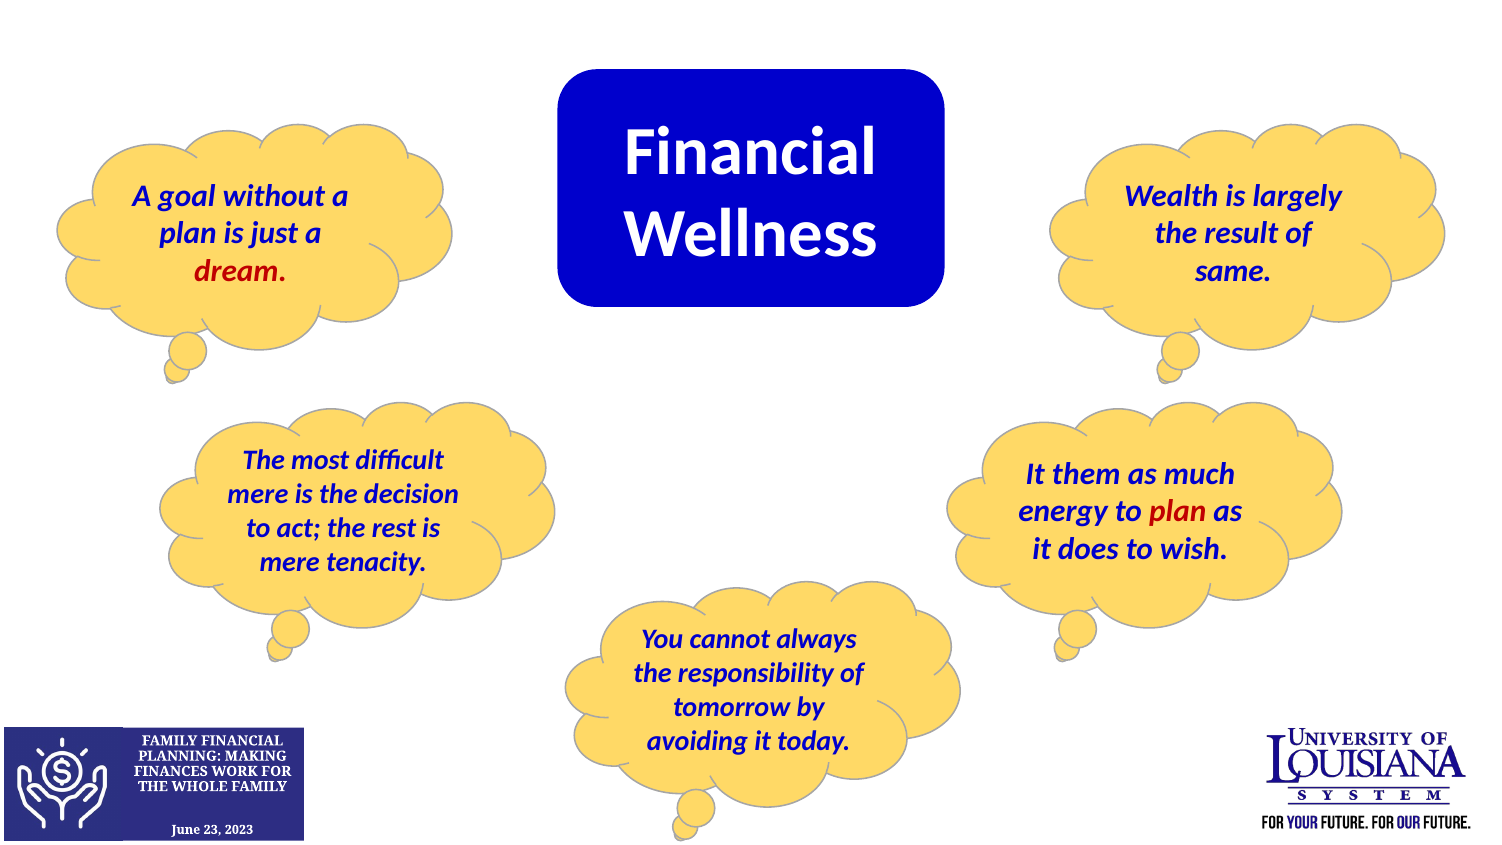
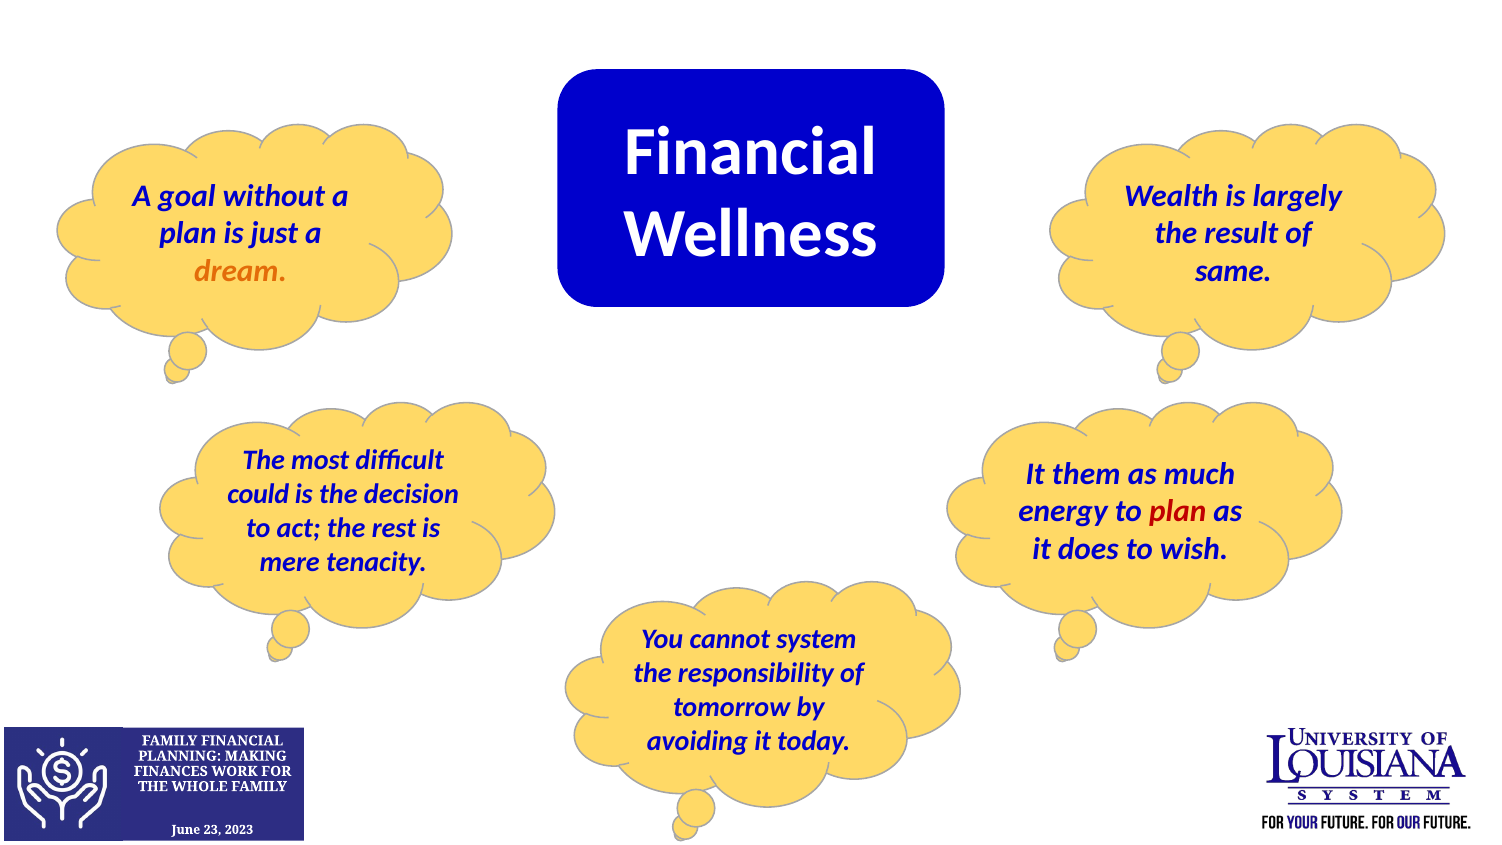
dream colour: red -> orange
mere at (258, 494): mere -> could
always: always -> system
